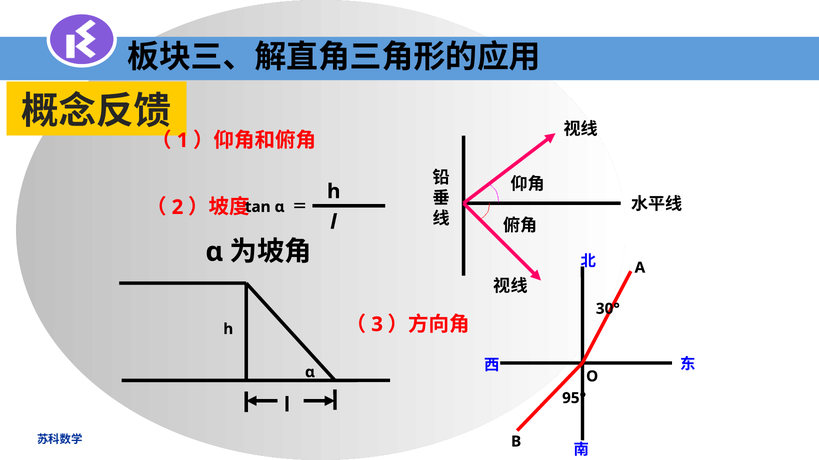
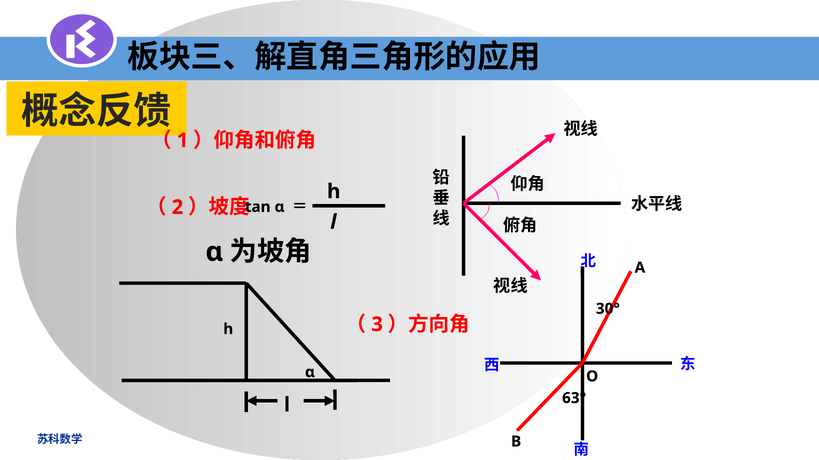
95°: 95° -> 63°
